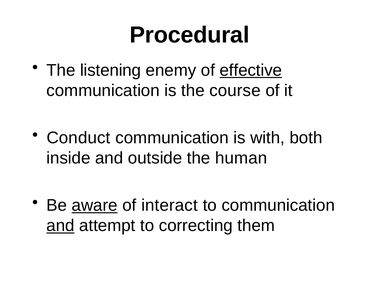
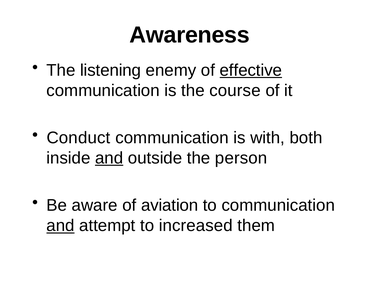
Procedural: Procedural -> Awareness
and at (109, 158) underline: none -> present
human: human -> person
aware underline: present -> none
interact: interact -> aviation
correcting: correcting -> increased
